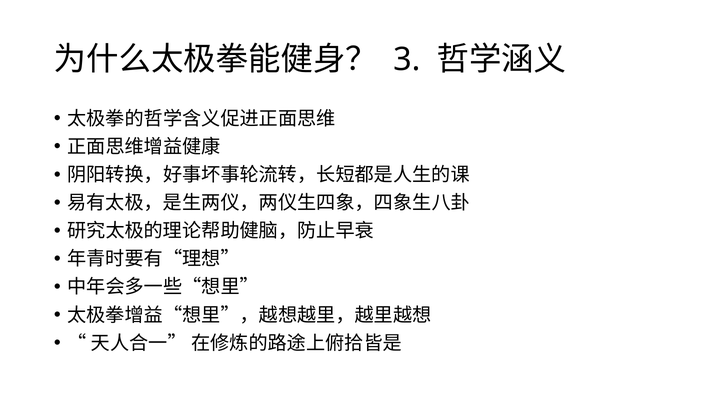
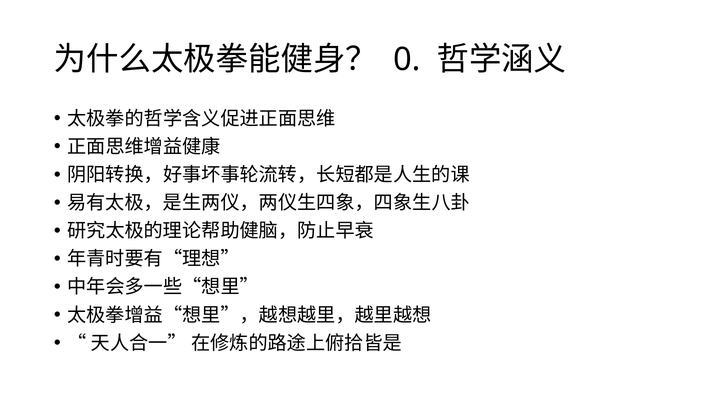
3: 3 -> 0
